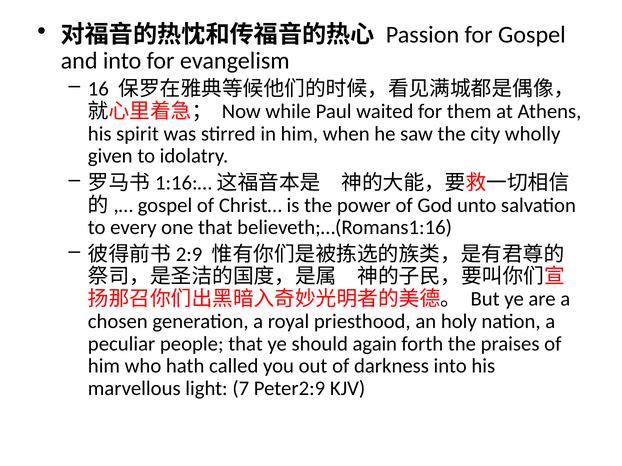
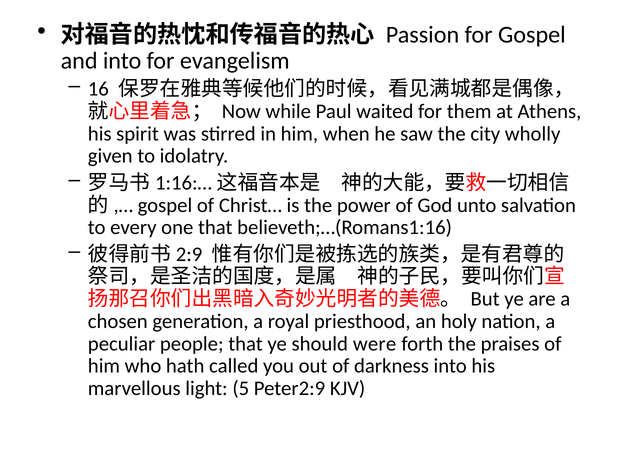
again: again -> were
7: 7 -> 5
